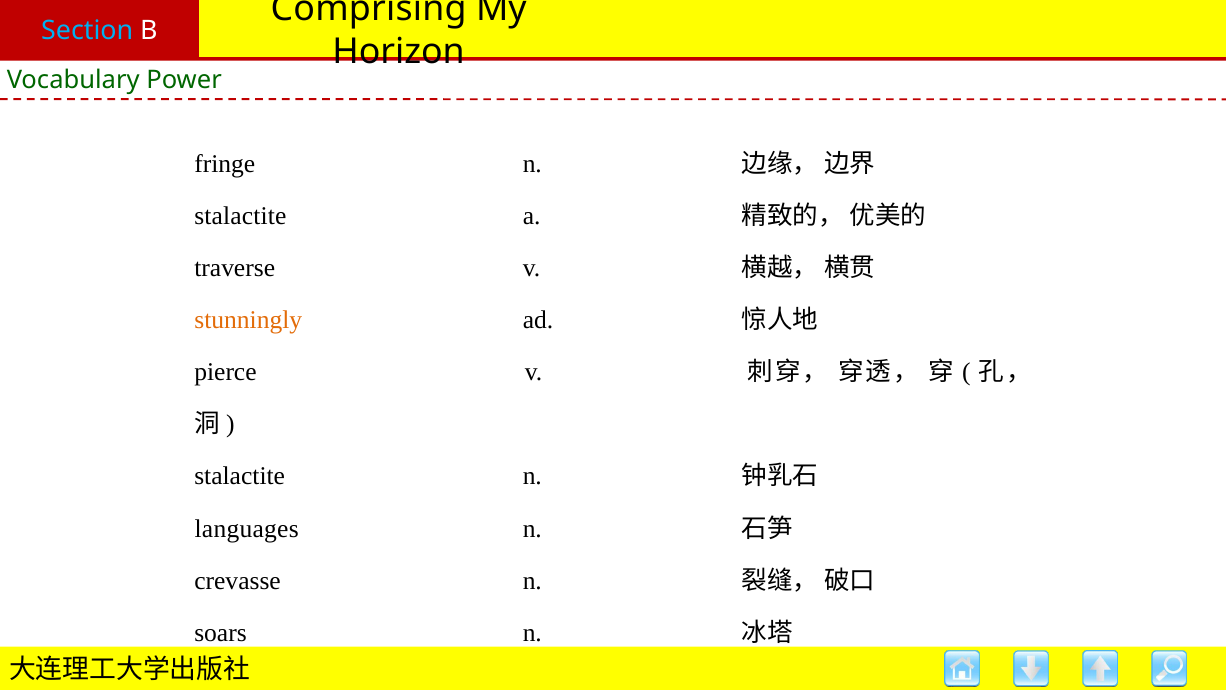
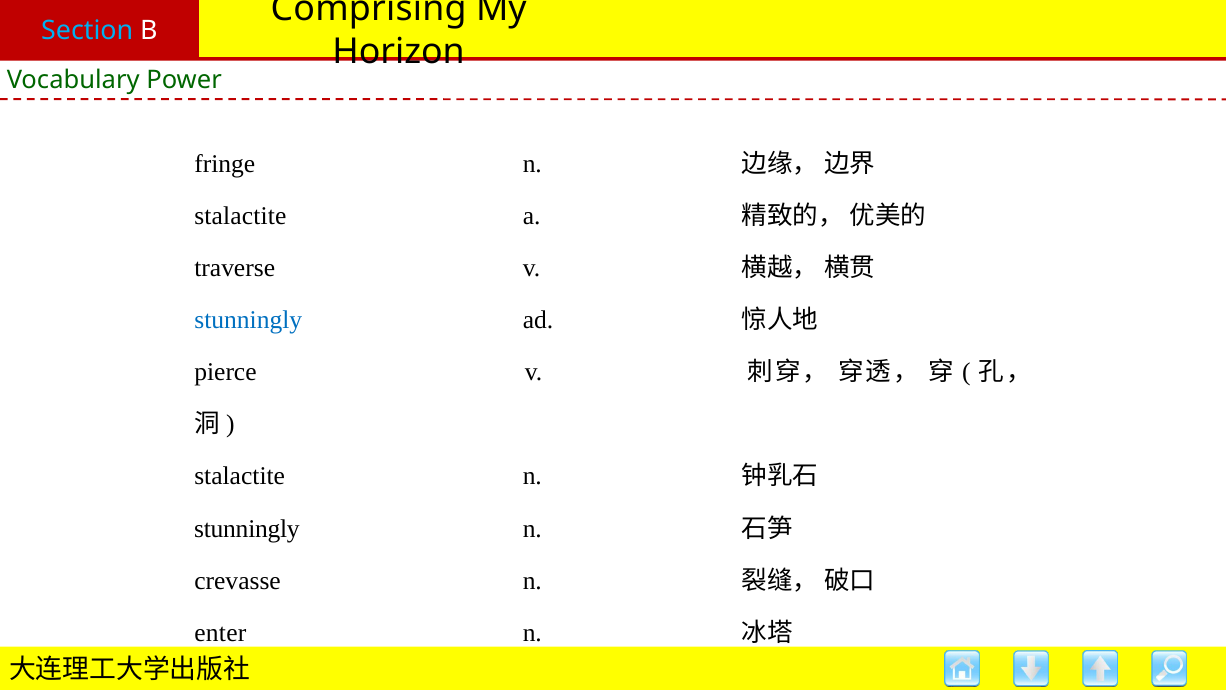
stunningly at (248, 321) colour: orange -> blue
languages at (247, 529): languages -> stunningly
soars: soars -> enter
